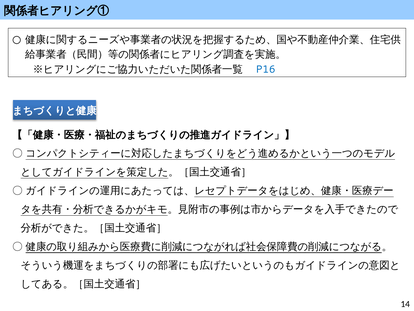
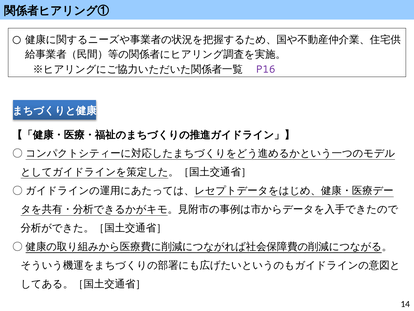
P16 colour: blue -> purple
